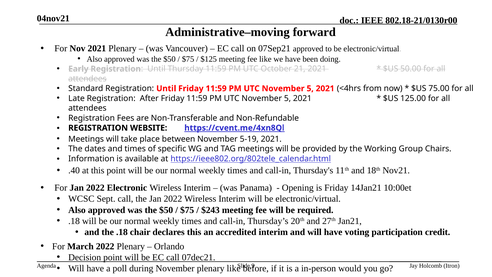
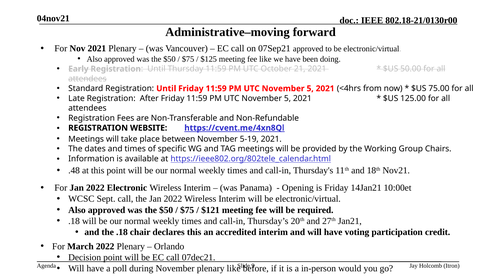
.40: .40 -> .48
$243: $243 -> $121
